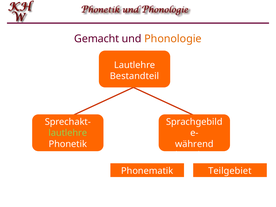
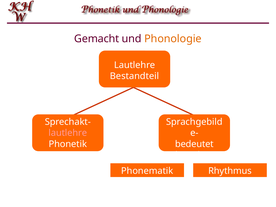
lautlehre at (68, 133) colour: light green -> pink
während: während -> bedeutet
Teilgebiet: Teilgebiet -> Rhythmus
